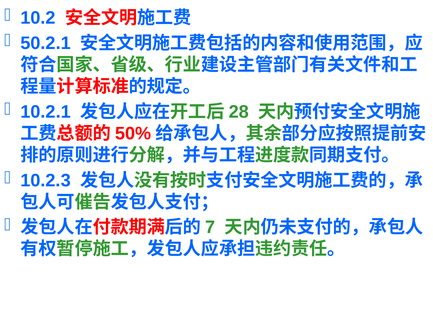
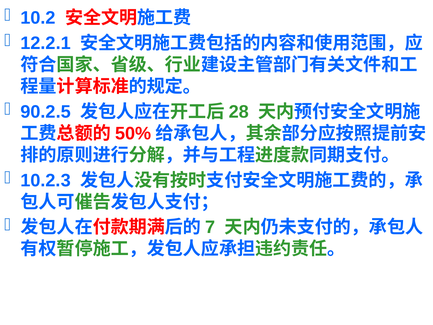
50.2.1: 50.2.1 -> 12.2.1
10.2.1: 10.2.1 -> 90.2.5
